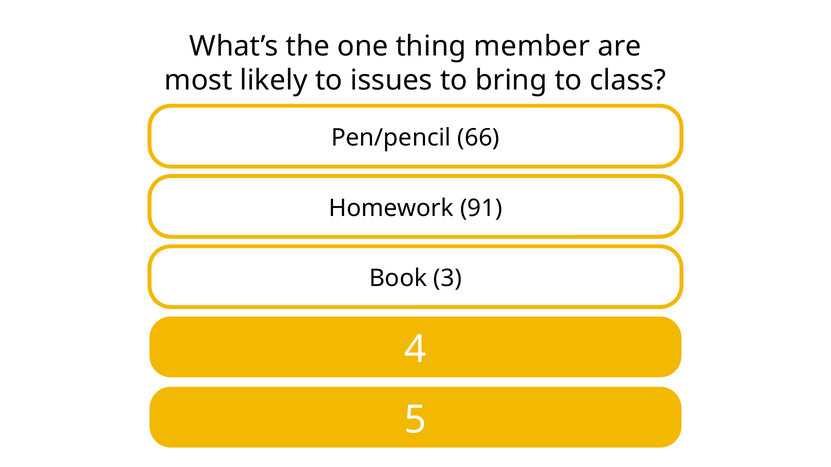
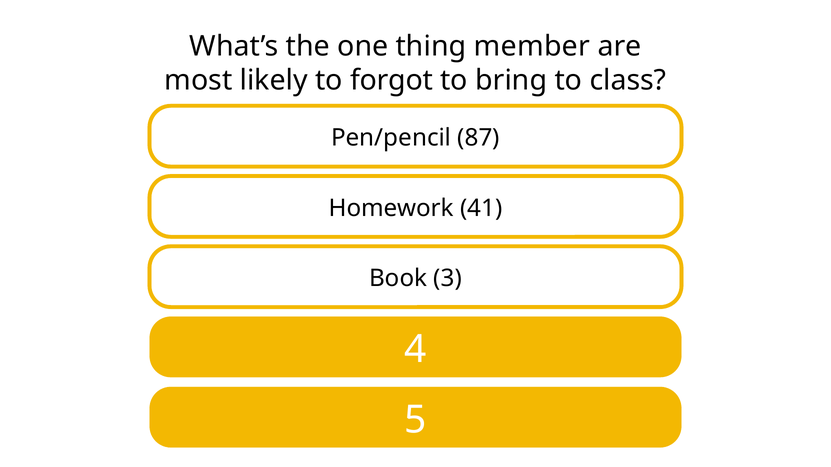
issues: issues -> forgot
66: 66 -> 87
91: 91 -> 41
